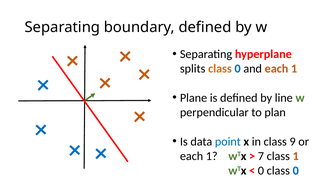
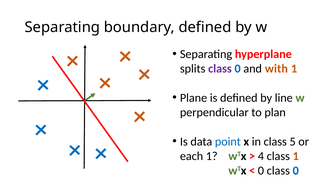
class at (220, 69) colour: orange -> purple
and each: each -> with
9: 9 -> 5
7: 7 -> 4
